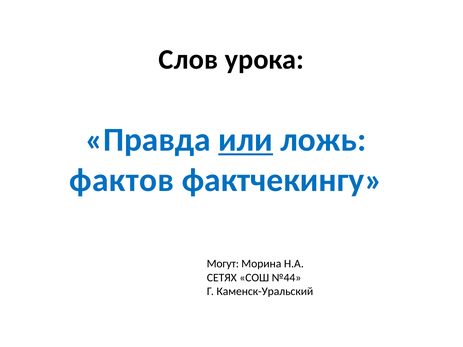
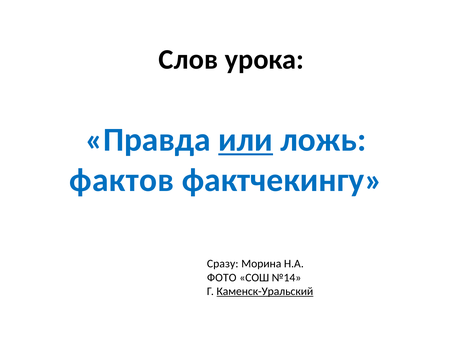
Могут: Могут -> Сразу
СЕТЯХ: СЕТЯХ -> ФОТО
№44: №44 -> №14
Каменск-Уральский underline: none -> present
